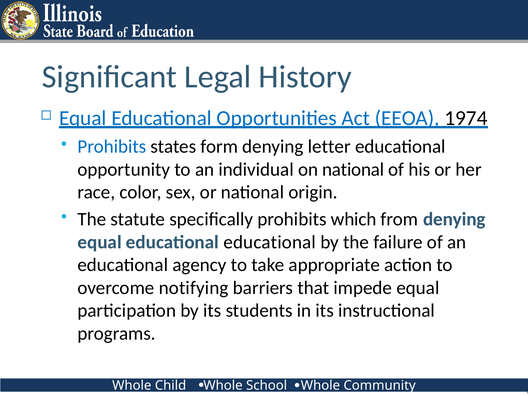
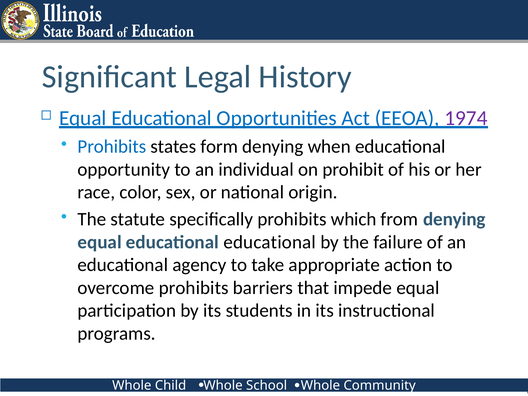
1974 colour: black -> purple
letter: letter -> when
on national: national -> prohibit
overcome notifying: notifying -> prohibits
